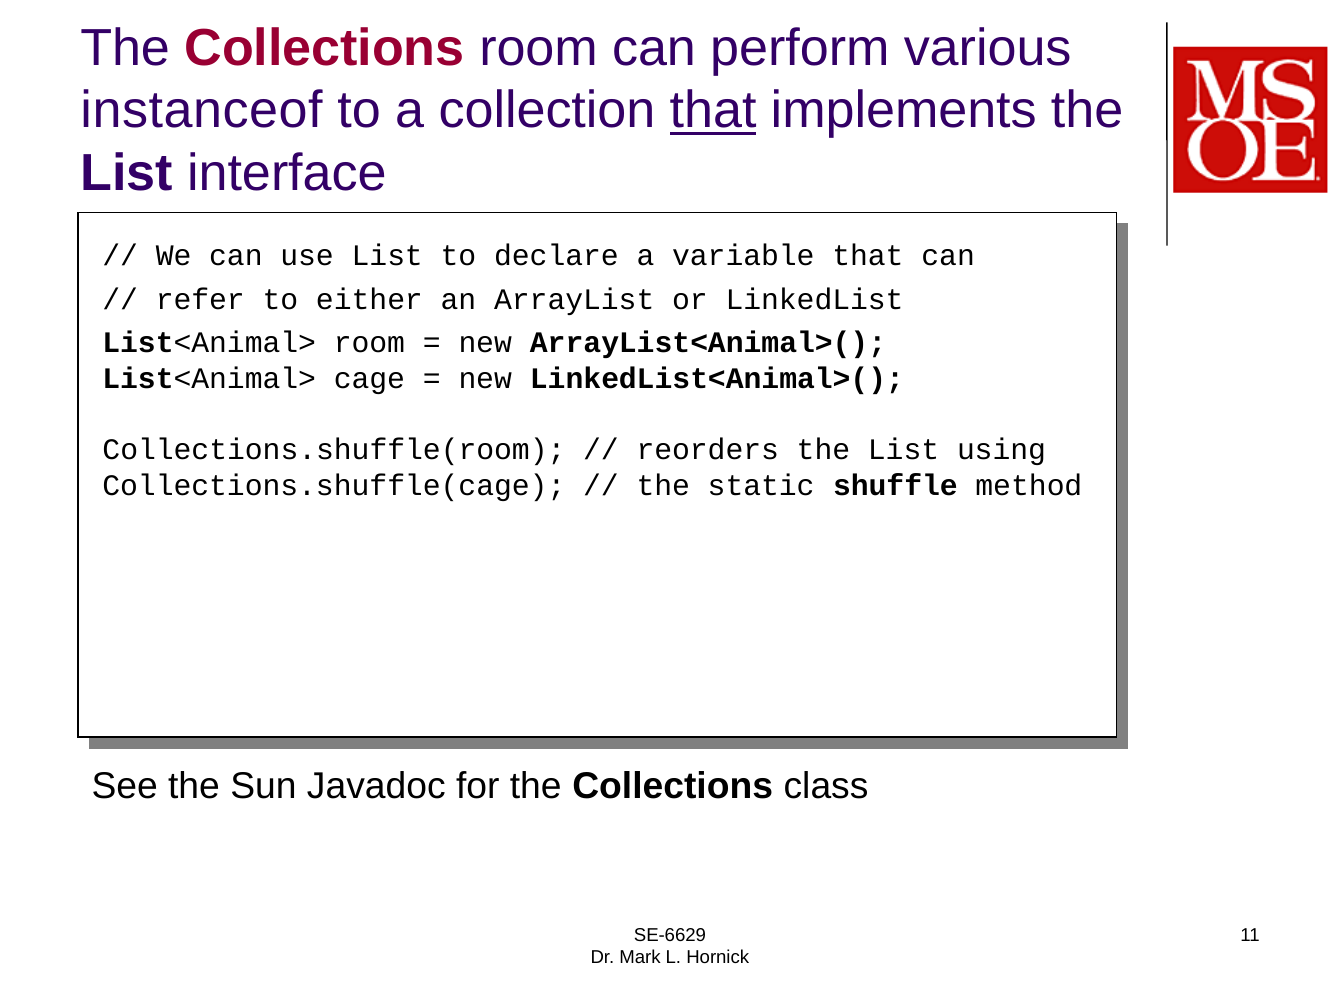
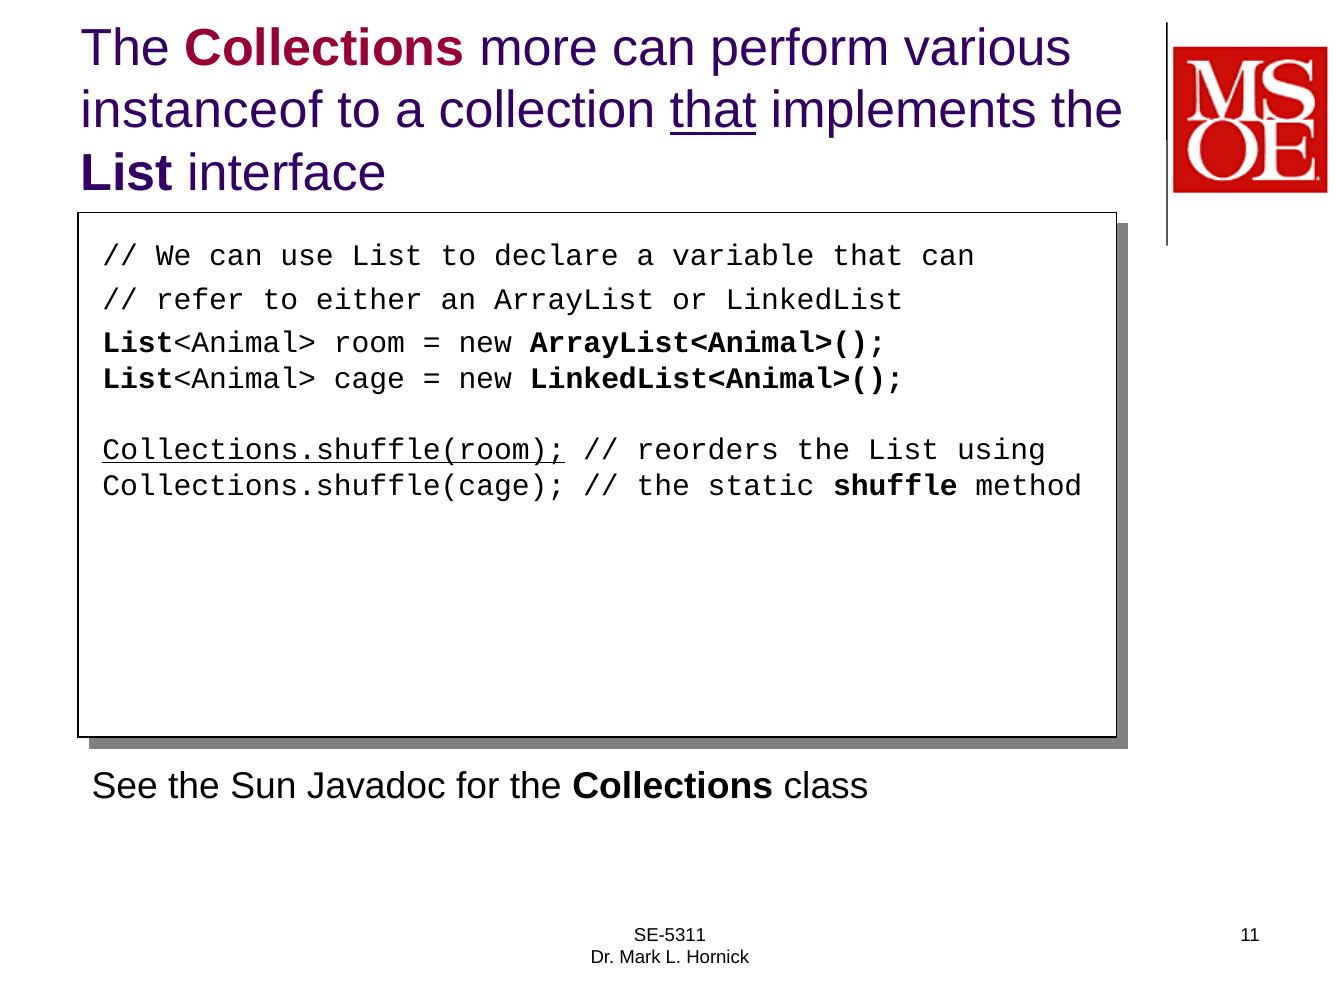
Collections room: room -> more
Collections.shuffle(room underline: none -> present
SE-6629: SE-6629 -> SE-5311
